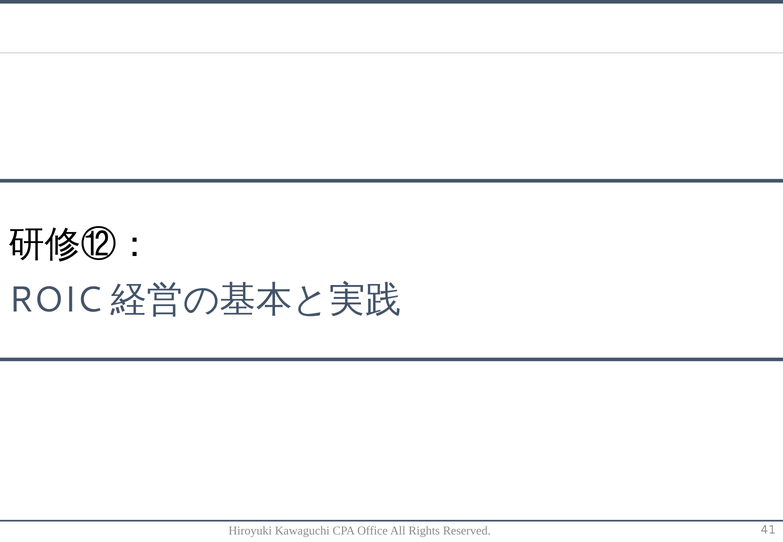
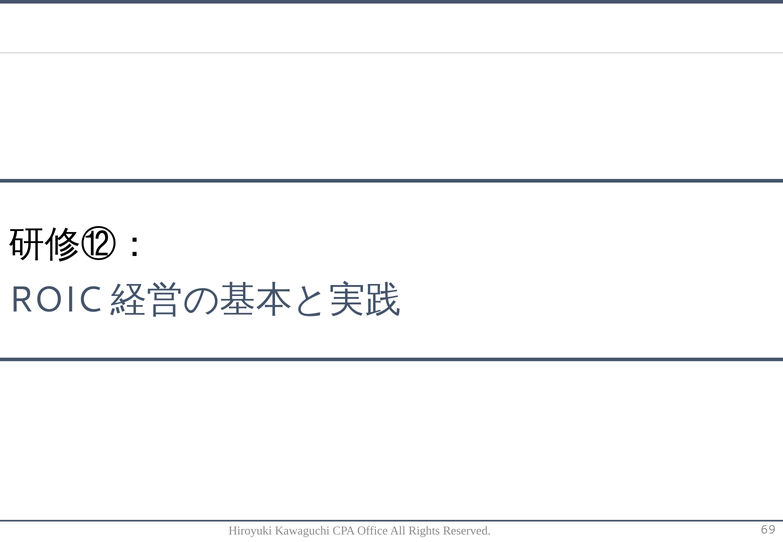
41: 41 -> 69
